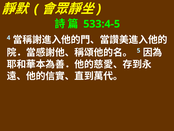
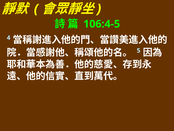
533:4-5: 533:4-5 -> 106:4-5
